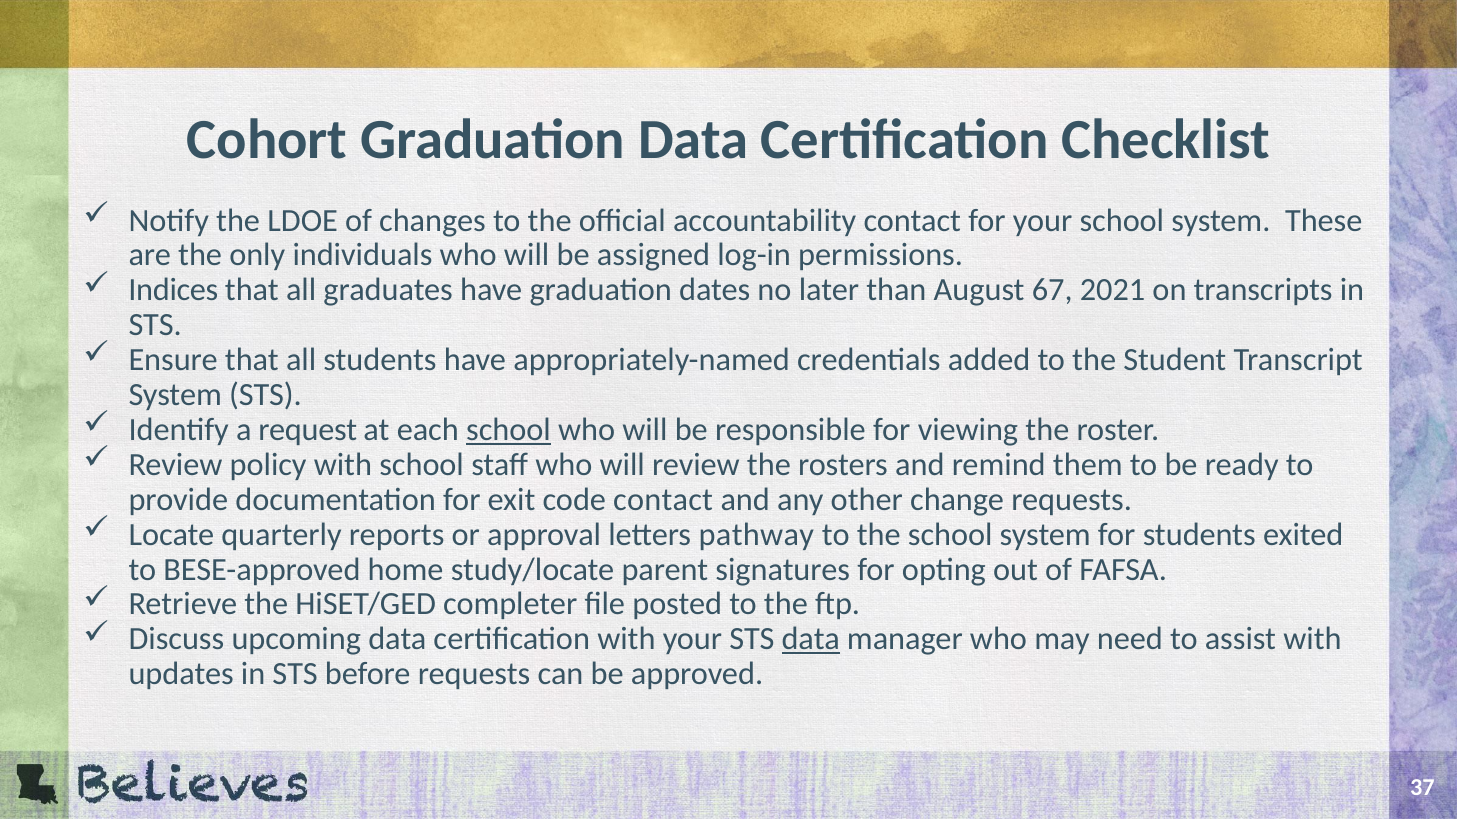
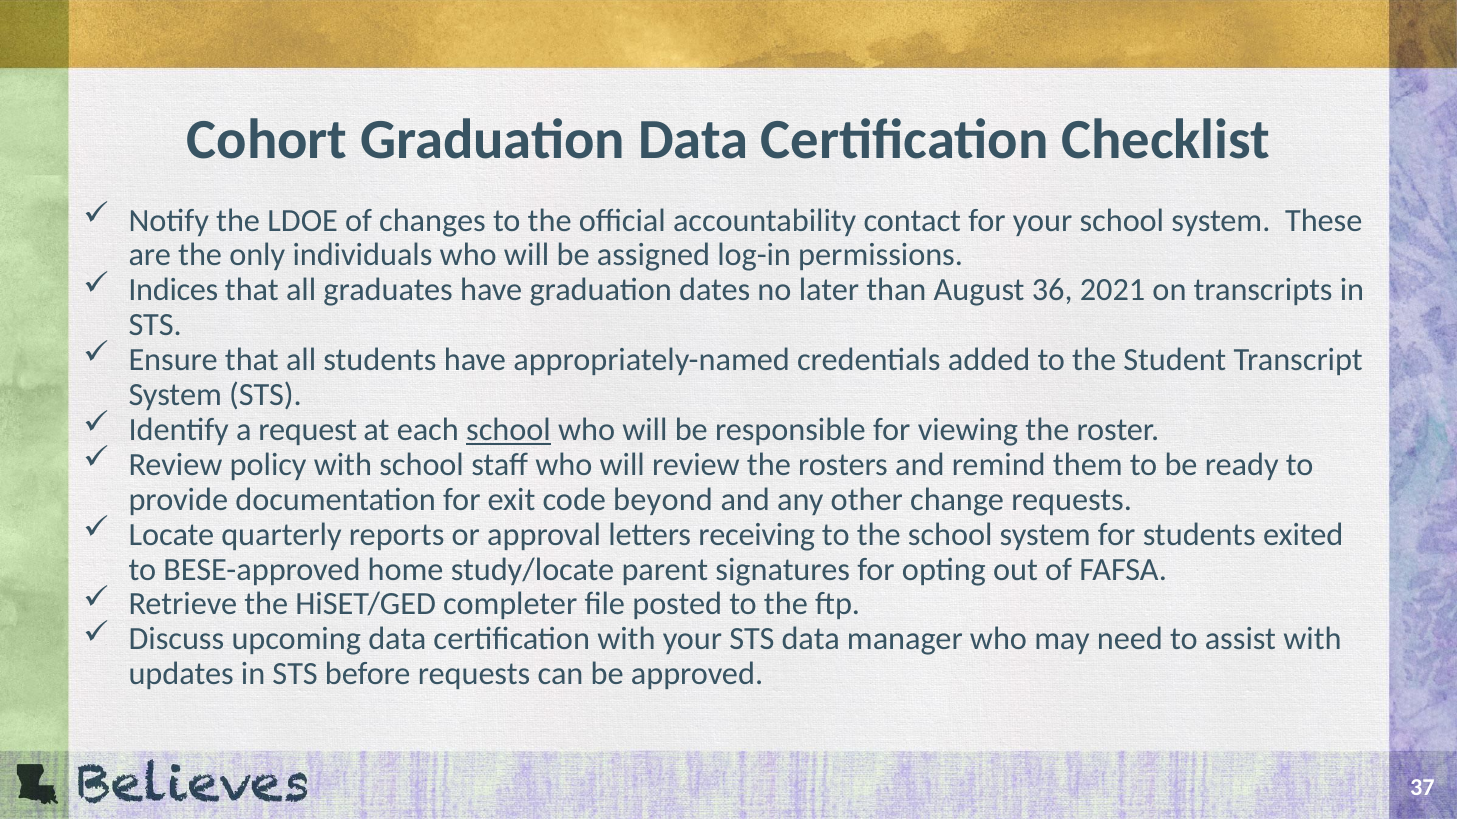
67: 67 -> 36
code contact: contact -> beyond
pathway: pathway -> receiving
data at (811, 640) underline: present -> none
